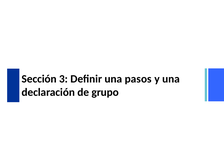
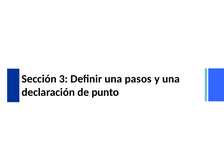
grupo: grupo -> punto
